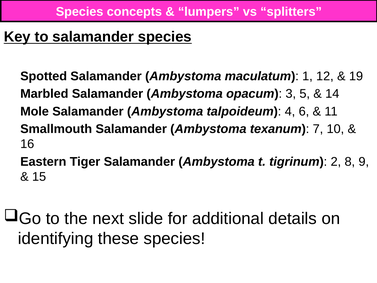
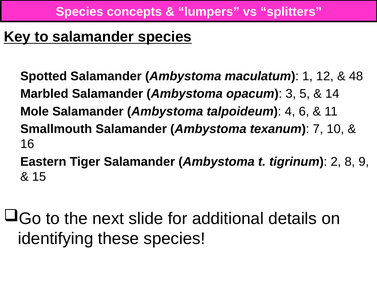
19: 19 -> 48
